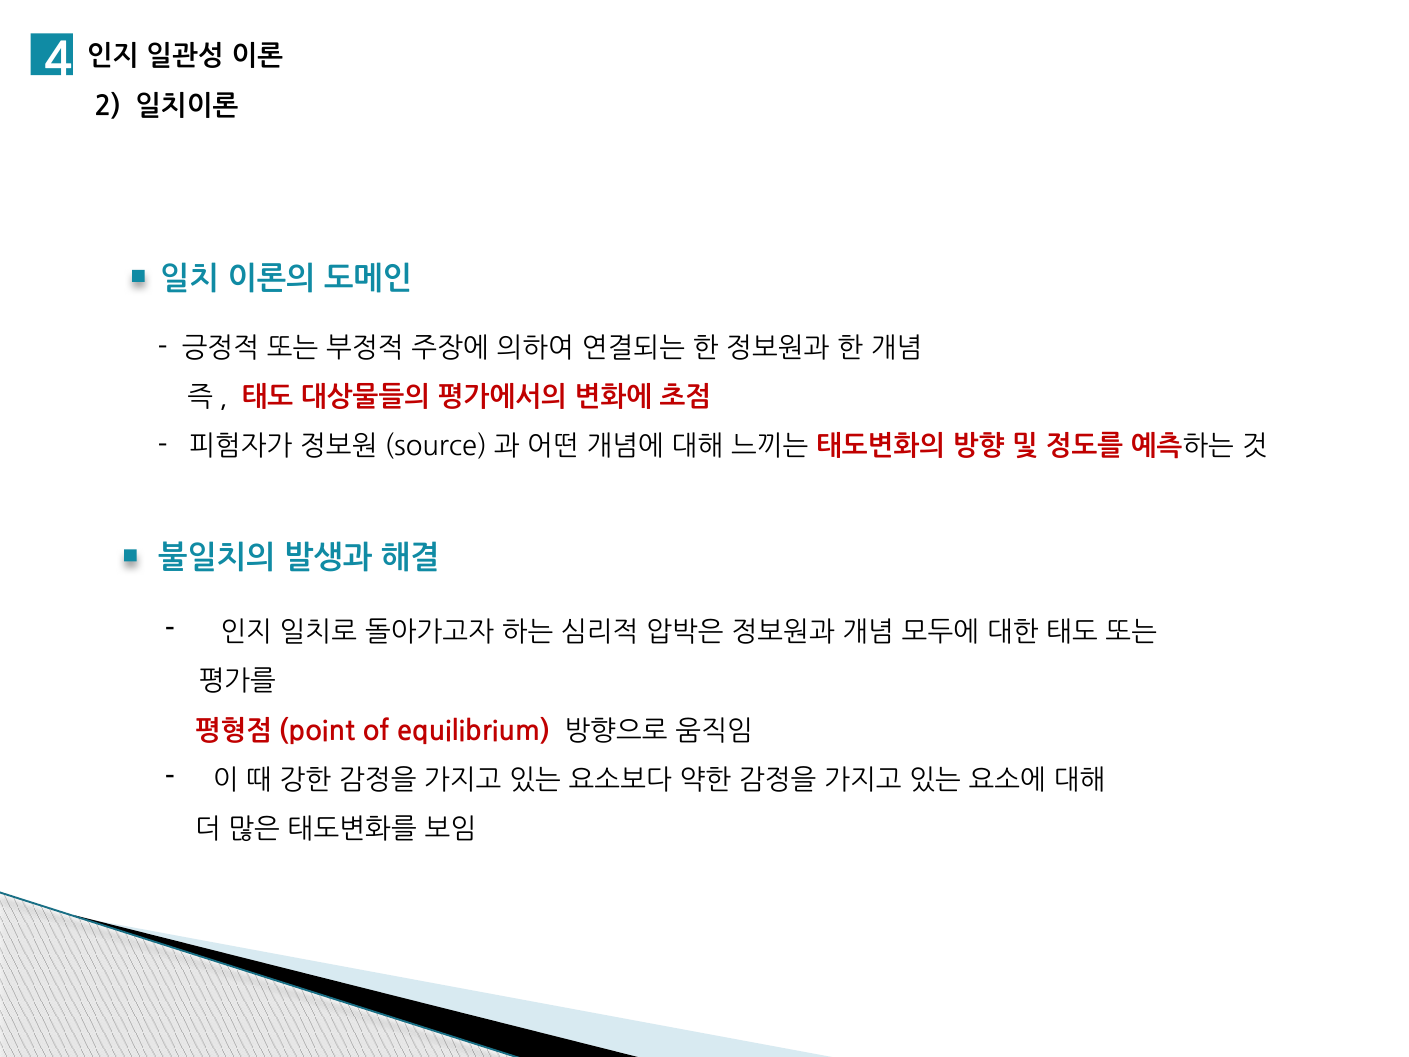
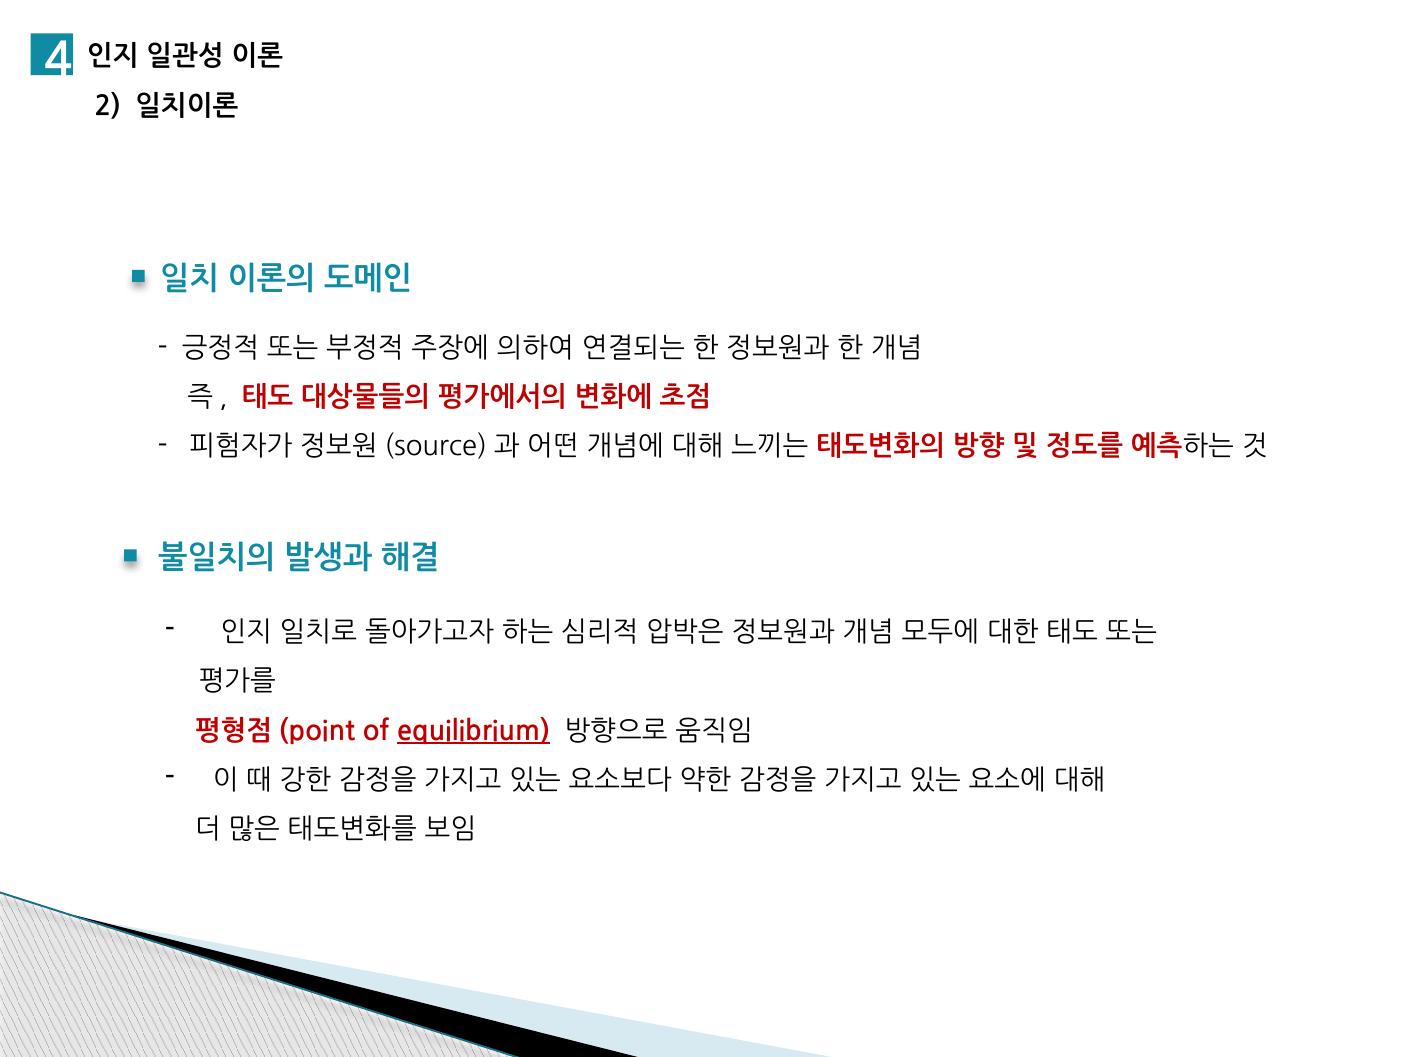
equilibrium underline: none -> present
